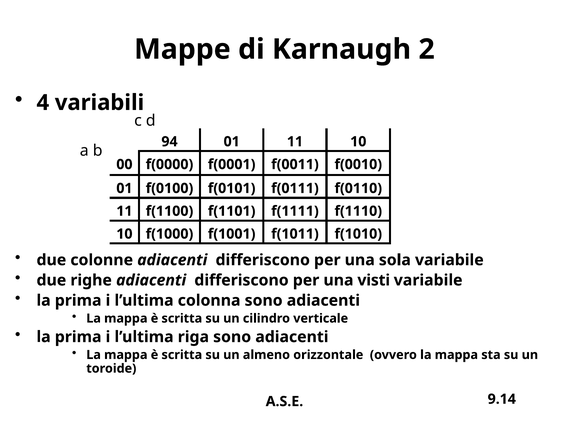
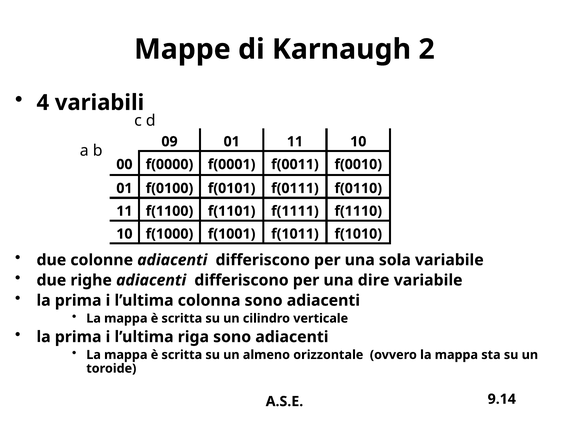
94: 94 -> 09
visti: visti -> dire
